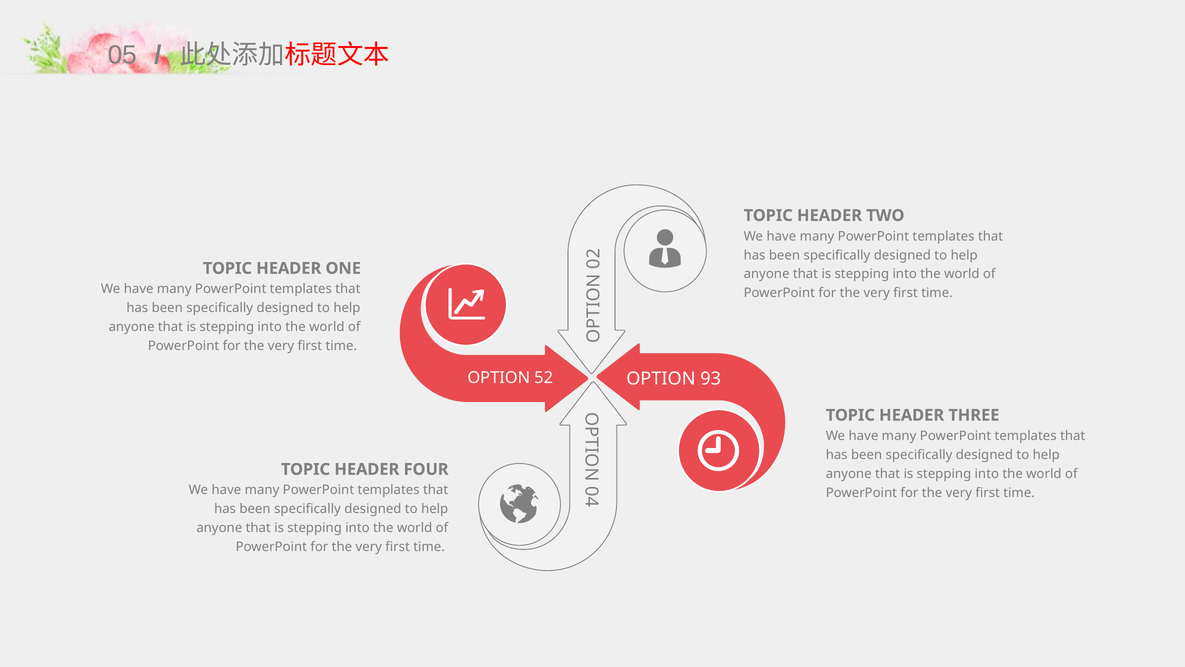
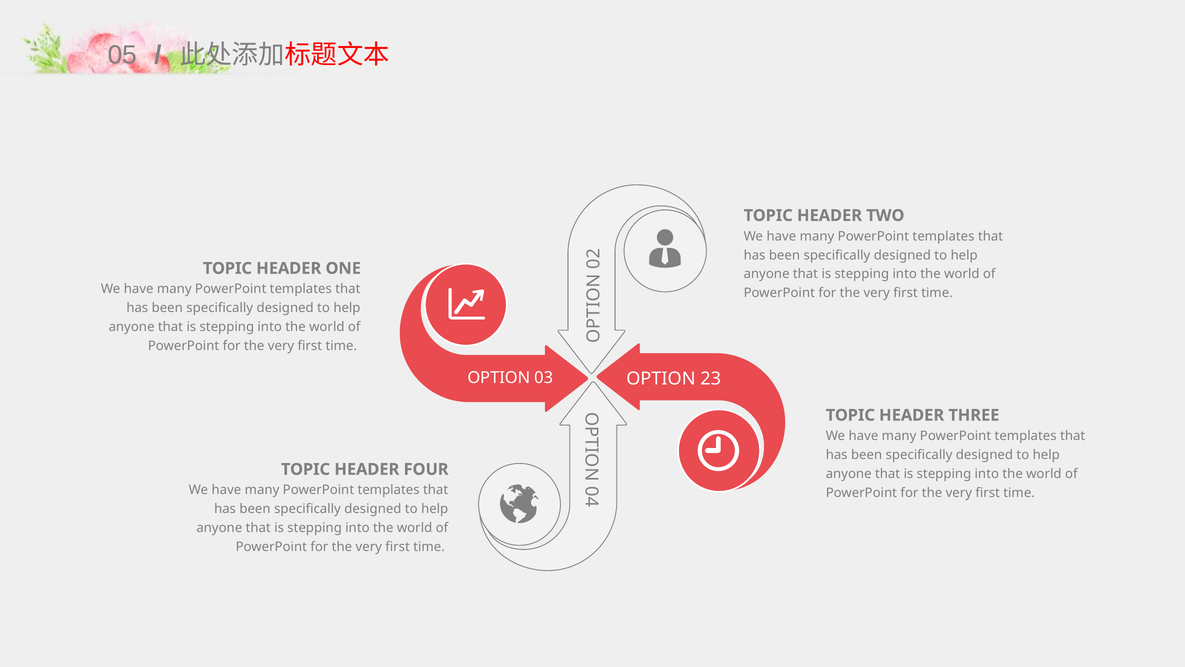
52: 52 -> 03
93: 93 -> 23
